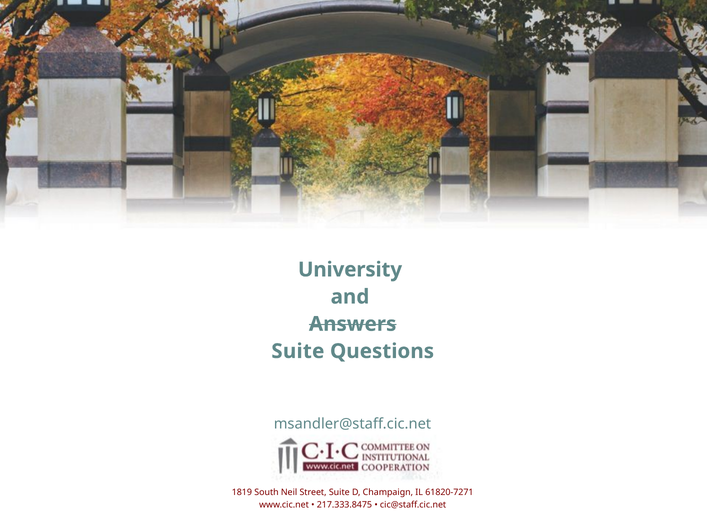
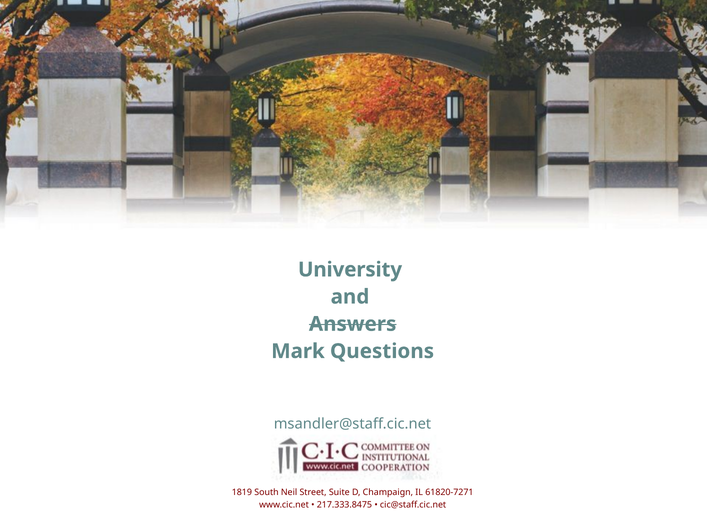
Suite at (298, 351): Suite -> Mark
